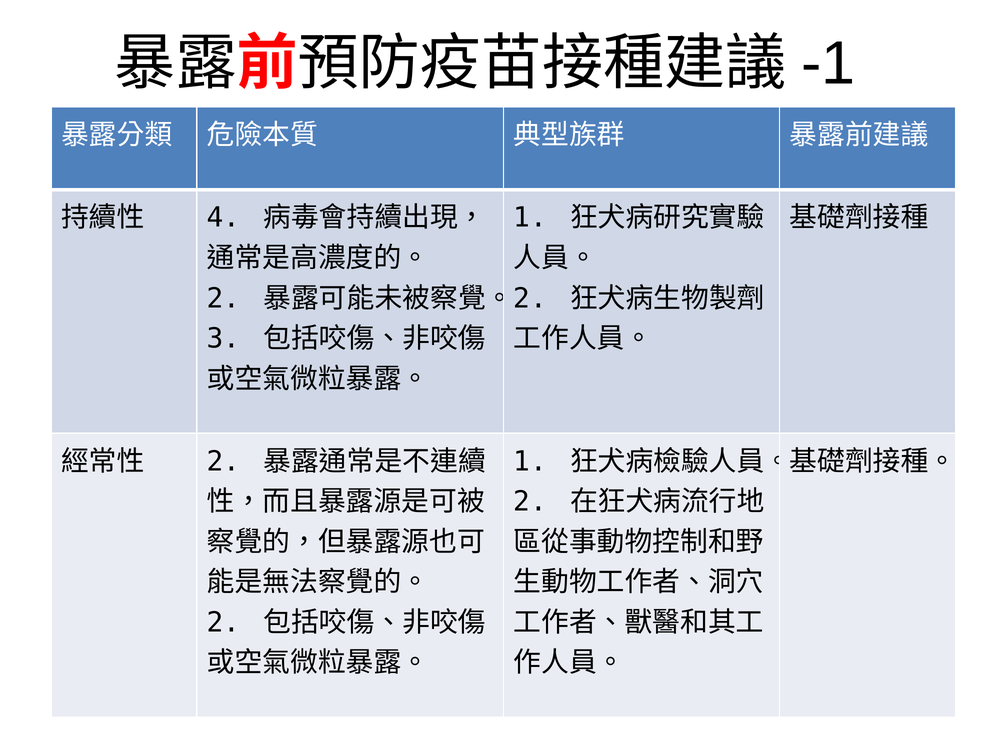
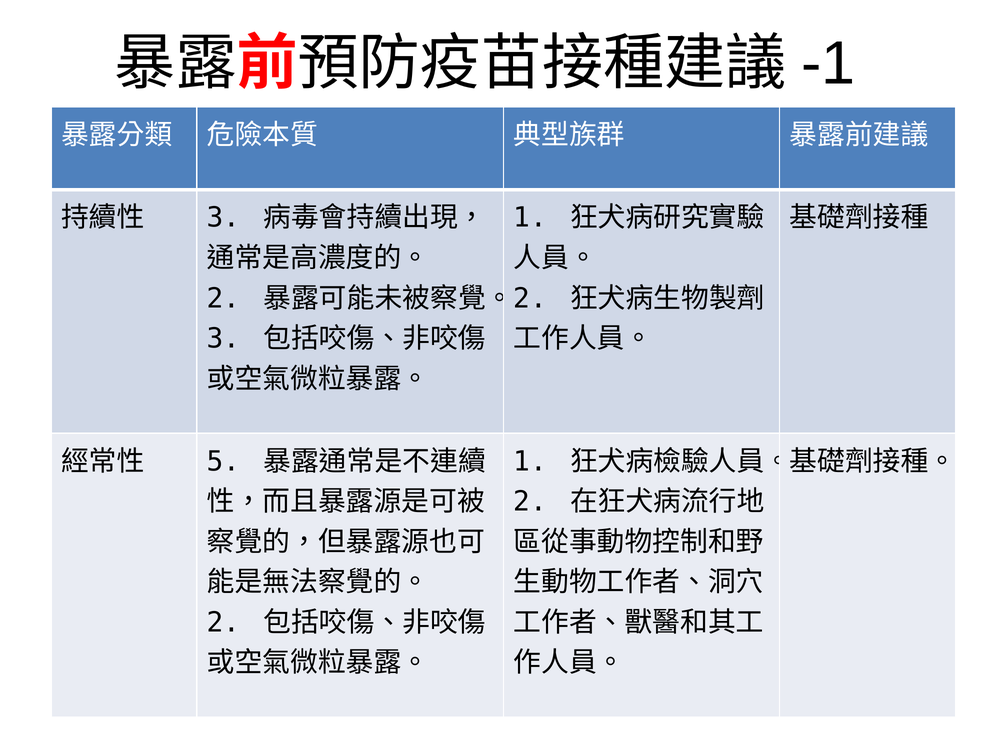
4 at (224, 218): 4 -> 3
2 at (224, 462): 2 -> 5
